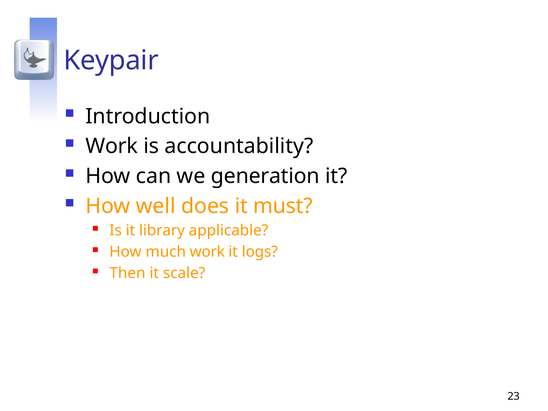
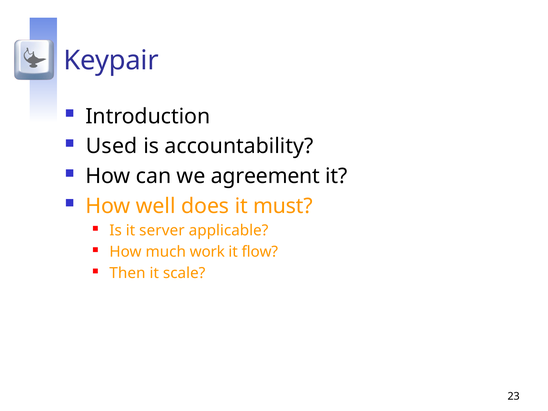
Work at (112, 146): Work -> Used
generation: generation -> agreement
library: library -> server
logs: logs -> flow
